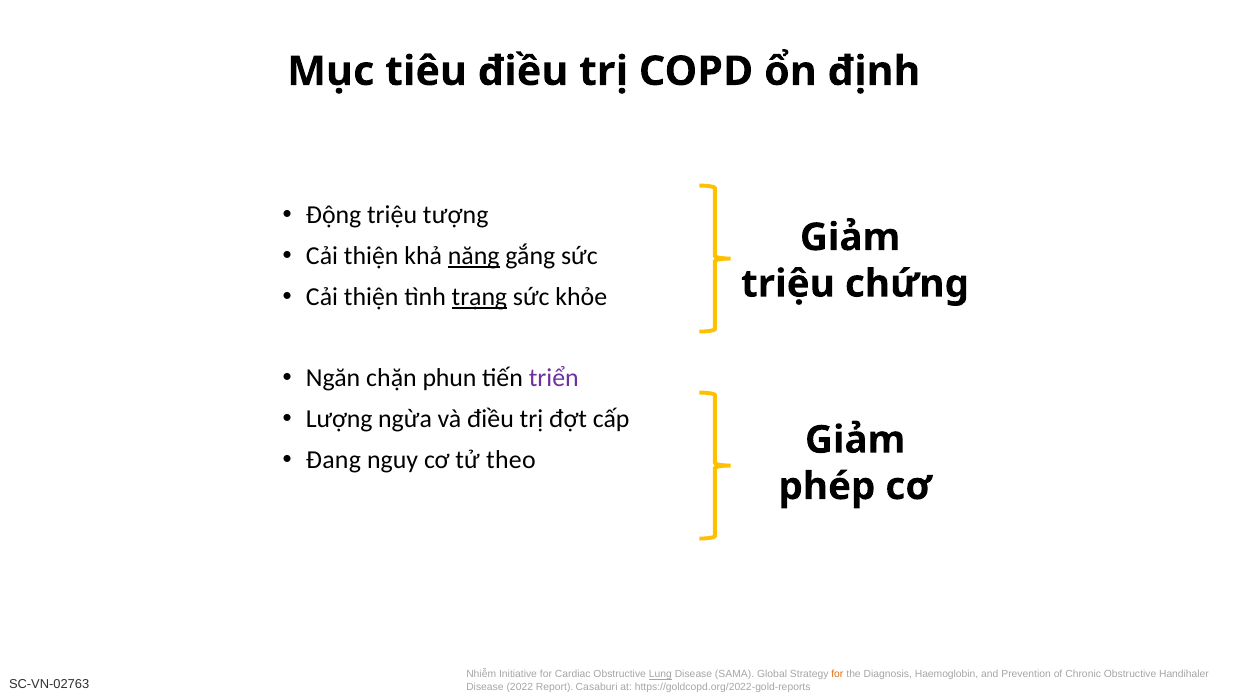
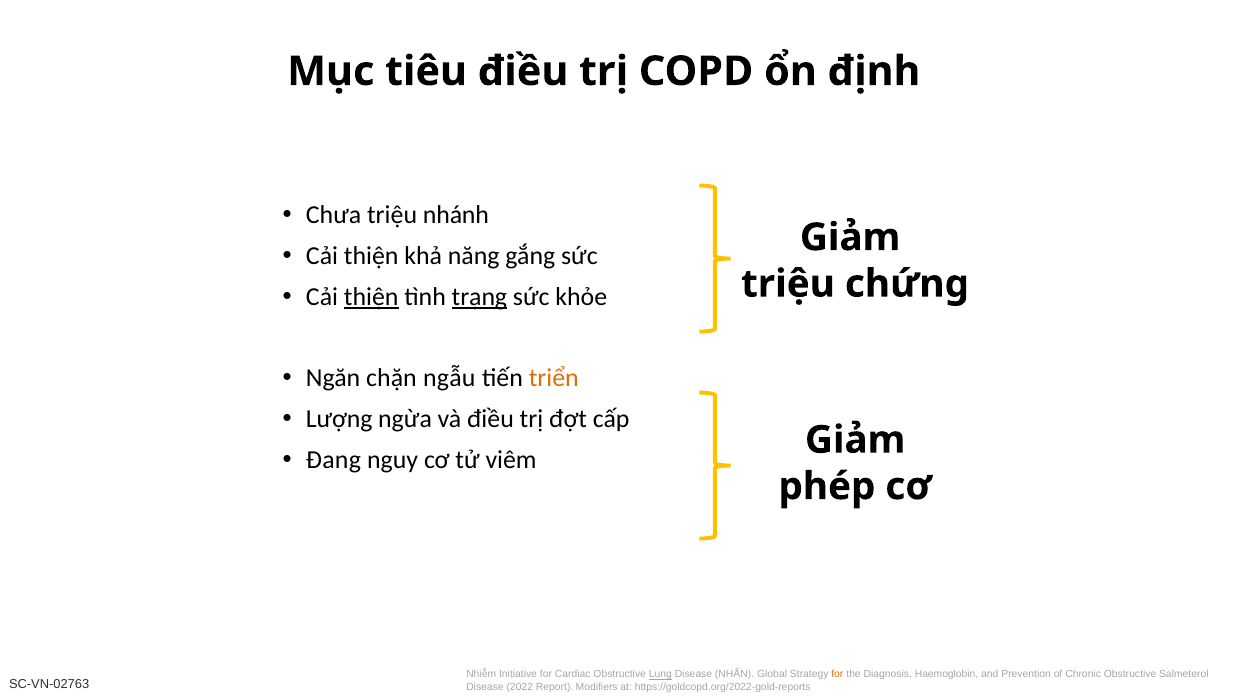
Động: Động -> Chưa
tượng: tượng -> nhánh
năng underline: present -> none
thiện at (371, 297) underline: none -> present
phun: phun -> ngẫu
triển colour: purple -> orange
theo: theo -> viêm
SAMA: SAMA -> NHẤN
Handihaler: Handihaler -> Salmeterol
Casaburi: Casaburi -> Modifiers
